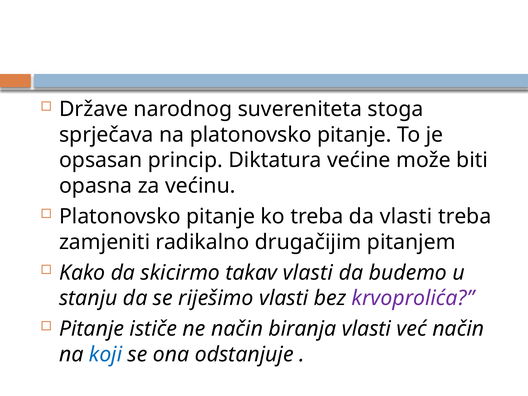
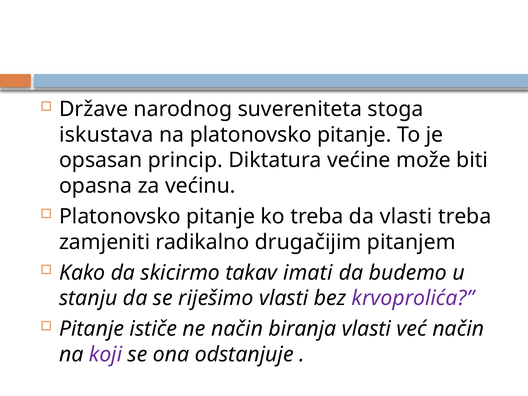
sprječava: sprječava -> iskustava
takav vlasti: vlasti -> imati
koji colour: blue -> purple
